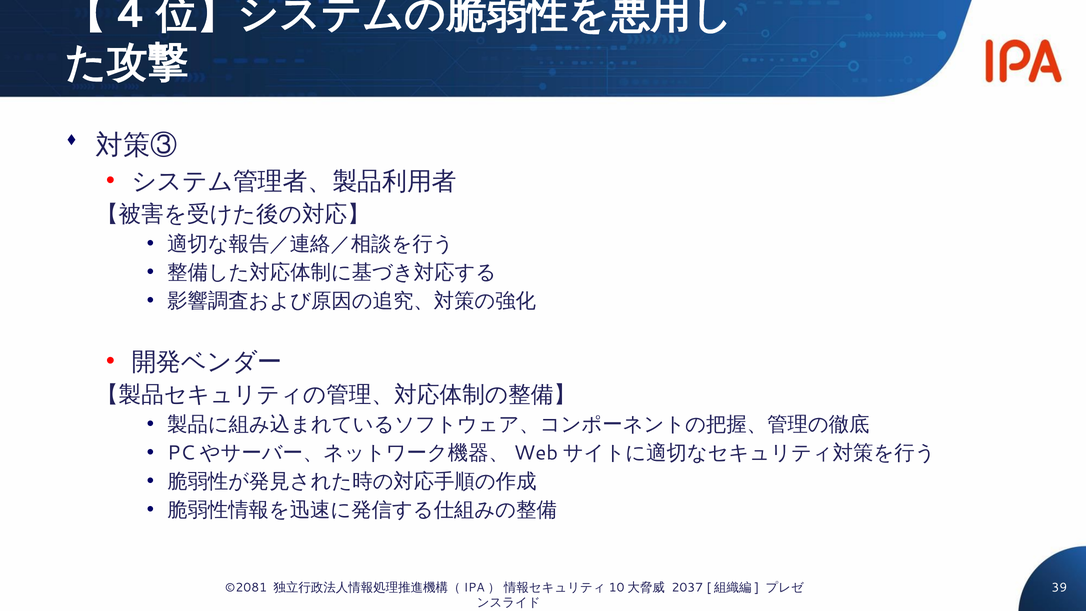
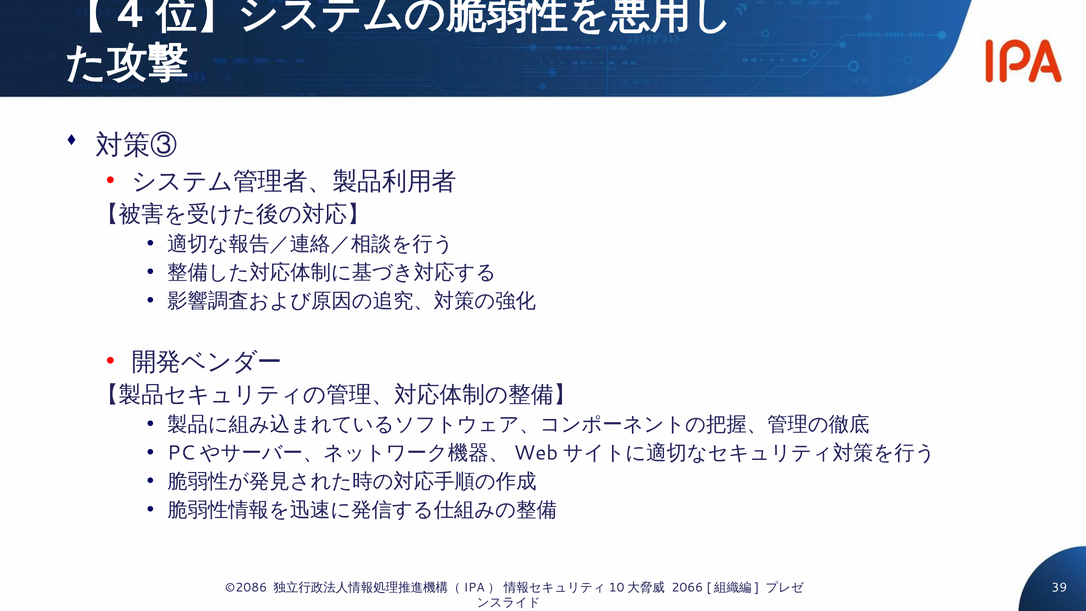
©2081: ©2081 -> ©2086
2037: 2037 -> 2066
